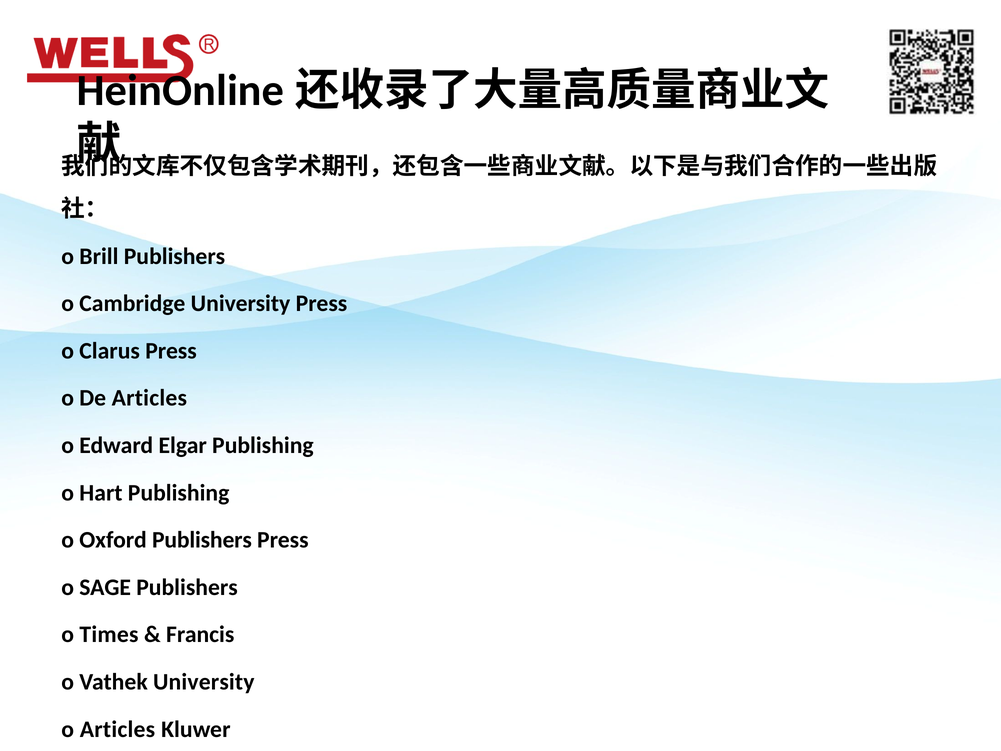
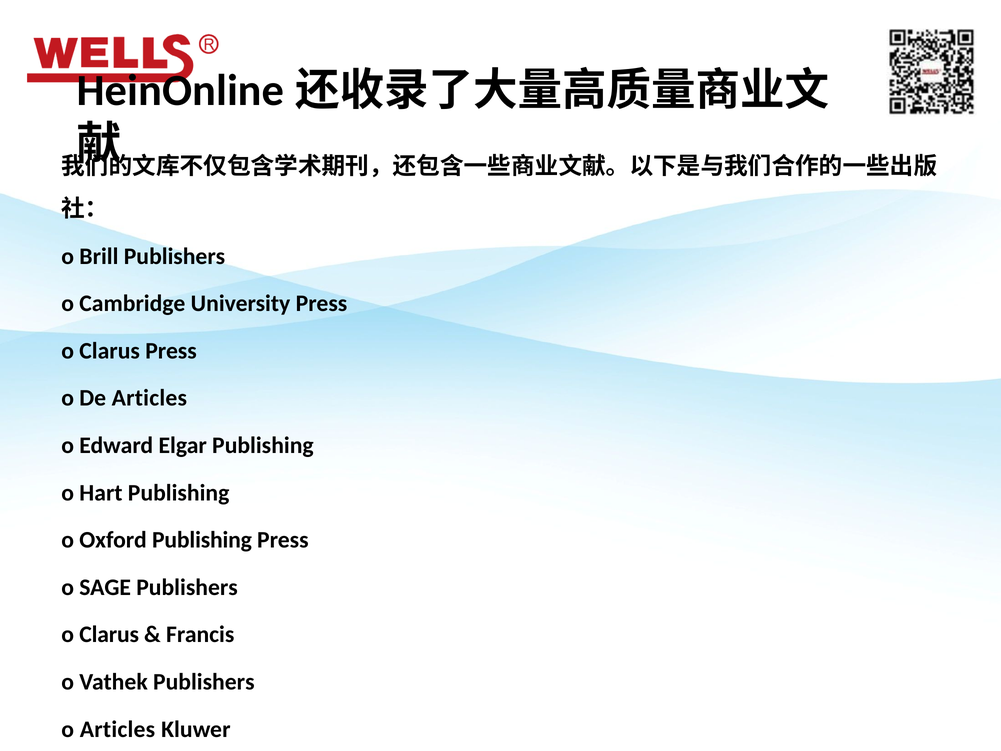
Oxford Publishers: Publishers -> Publishing
Times at (109, 634): Times -> Clarus
Vathek University: University -> Publishers
